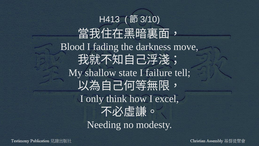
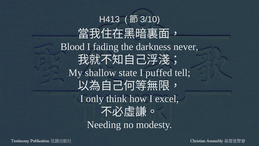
move: move -> never
failure: failure -> puffed
